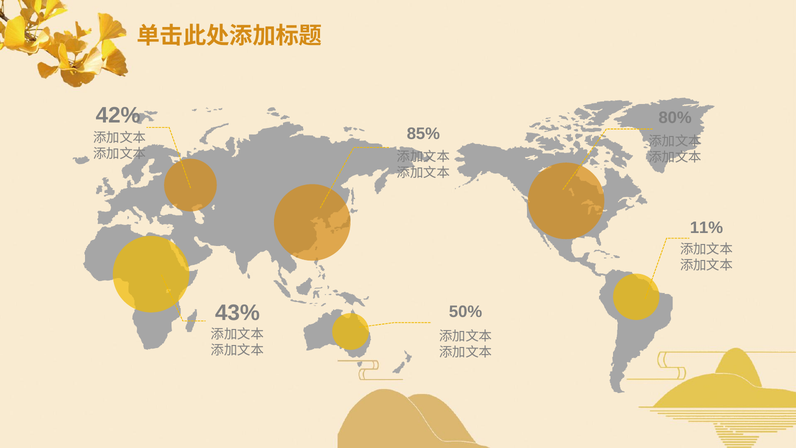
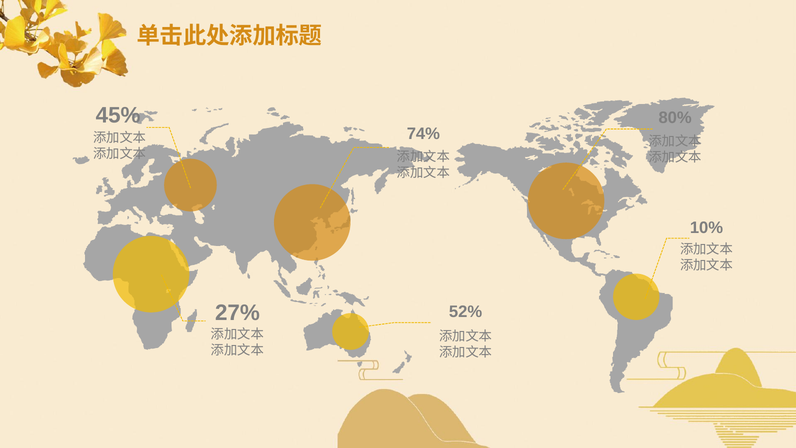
42%: 42% -> 45%
85%: 85% -> 74%
11%: 11% -> 10%
43%: 43% -> 27%
50%: 50% -> 52%
